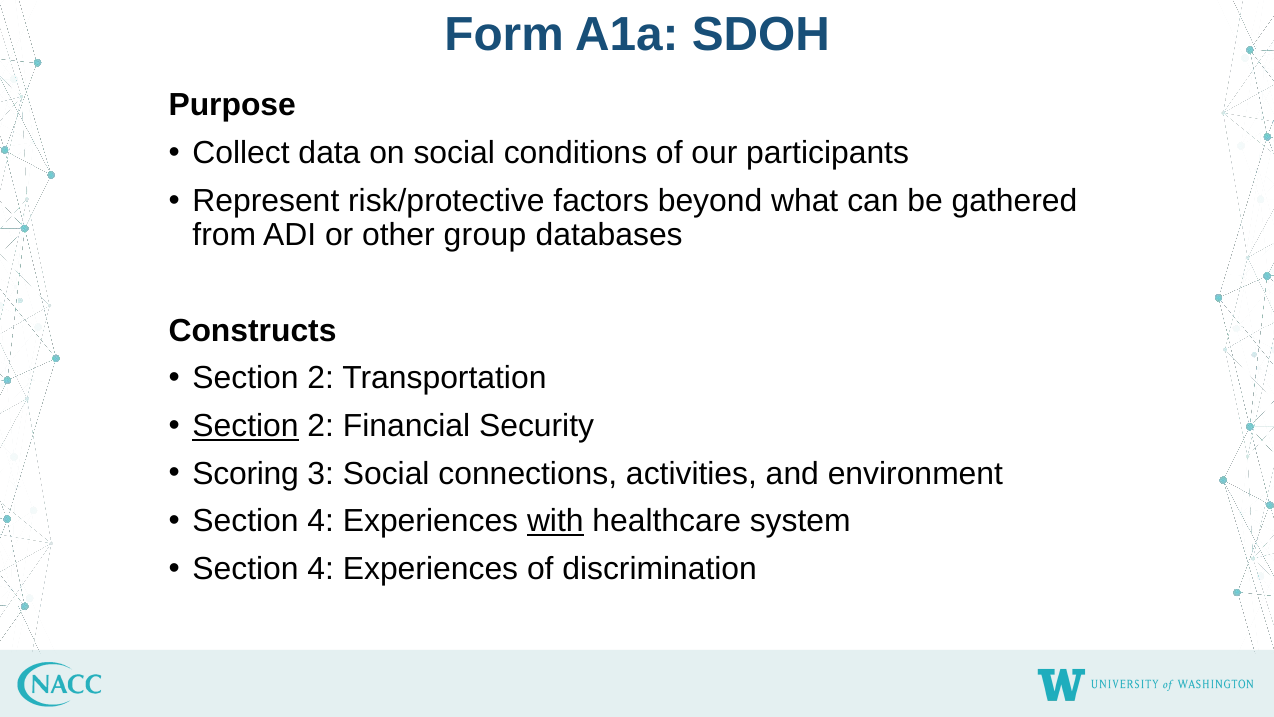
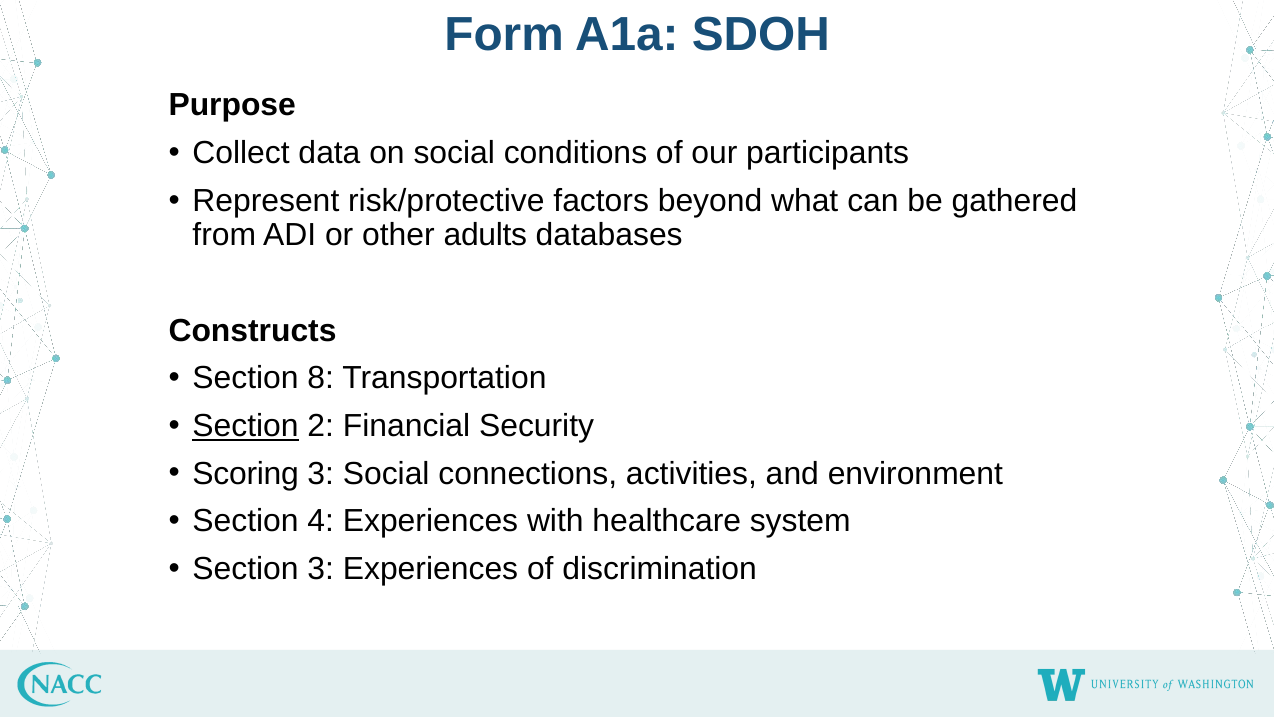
group: group -> adults
2 at (321, 378): 2 -> 8
with underline: present -> none
4 at (321, 569): 4 -> 3
